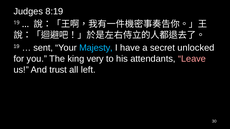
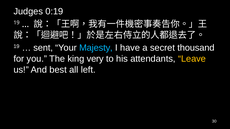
8:19: 8:19 -> 0:19
unlocked: unlocked -> thousand
Leave colour: pink -> yellow
trust: trust -> best
